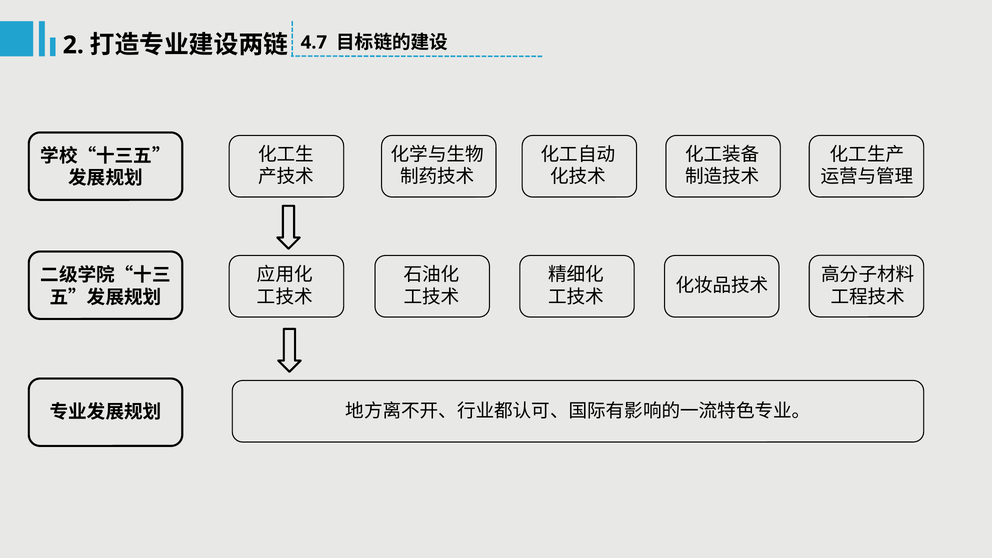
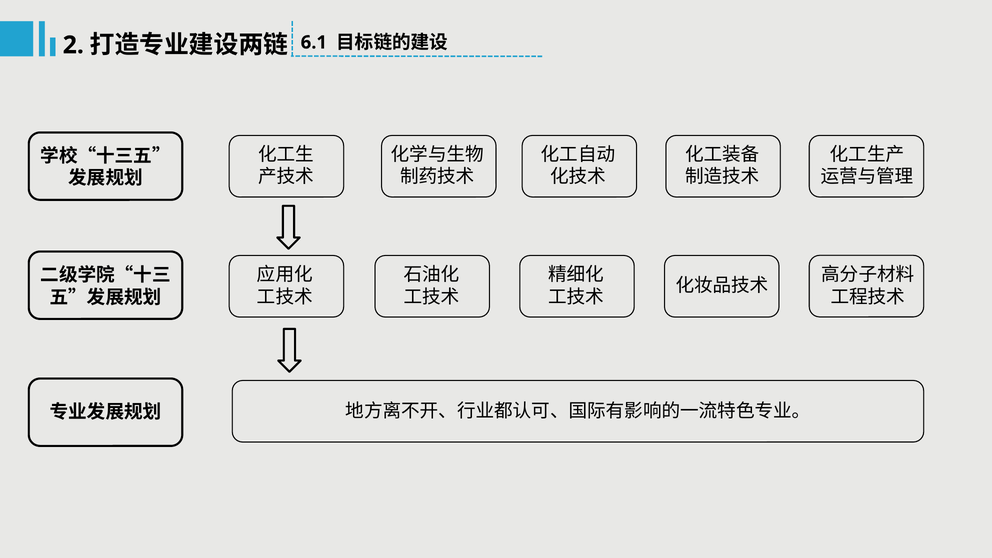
4.7: 4.7 -> 6.1
